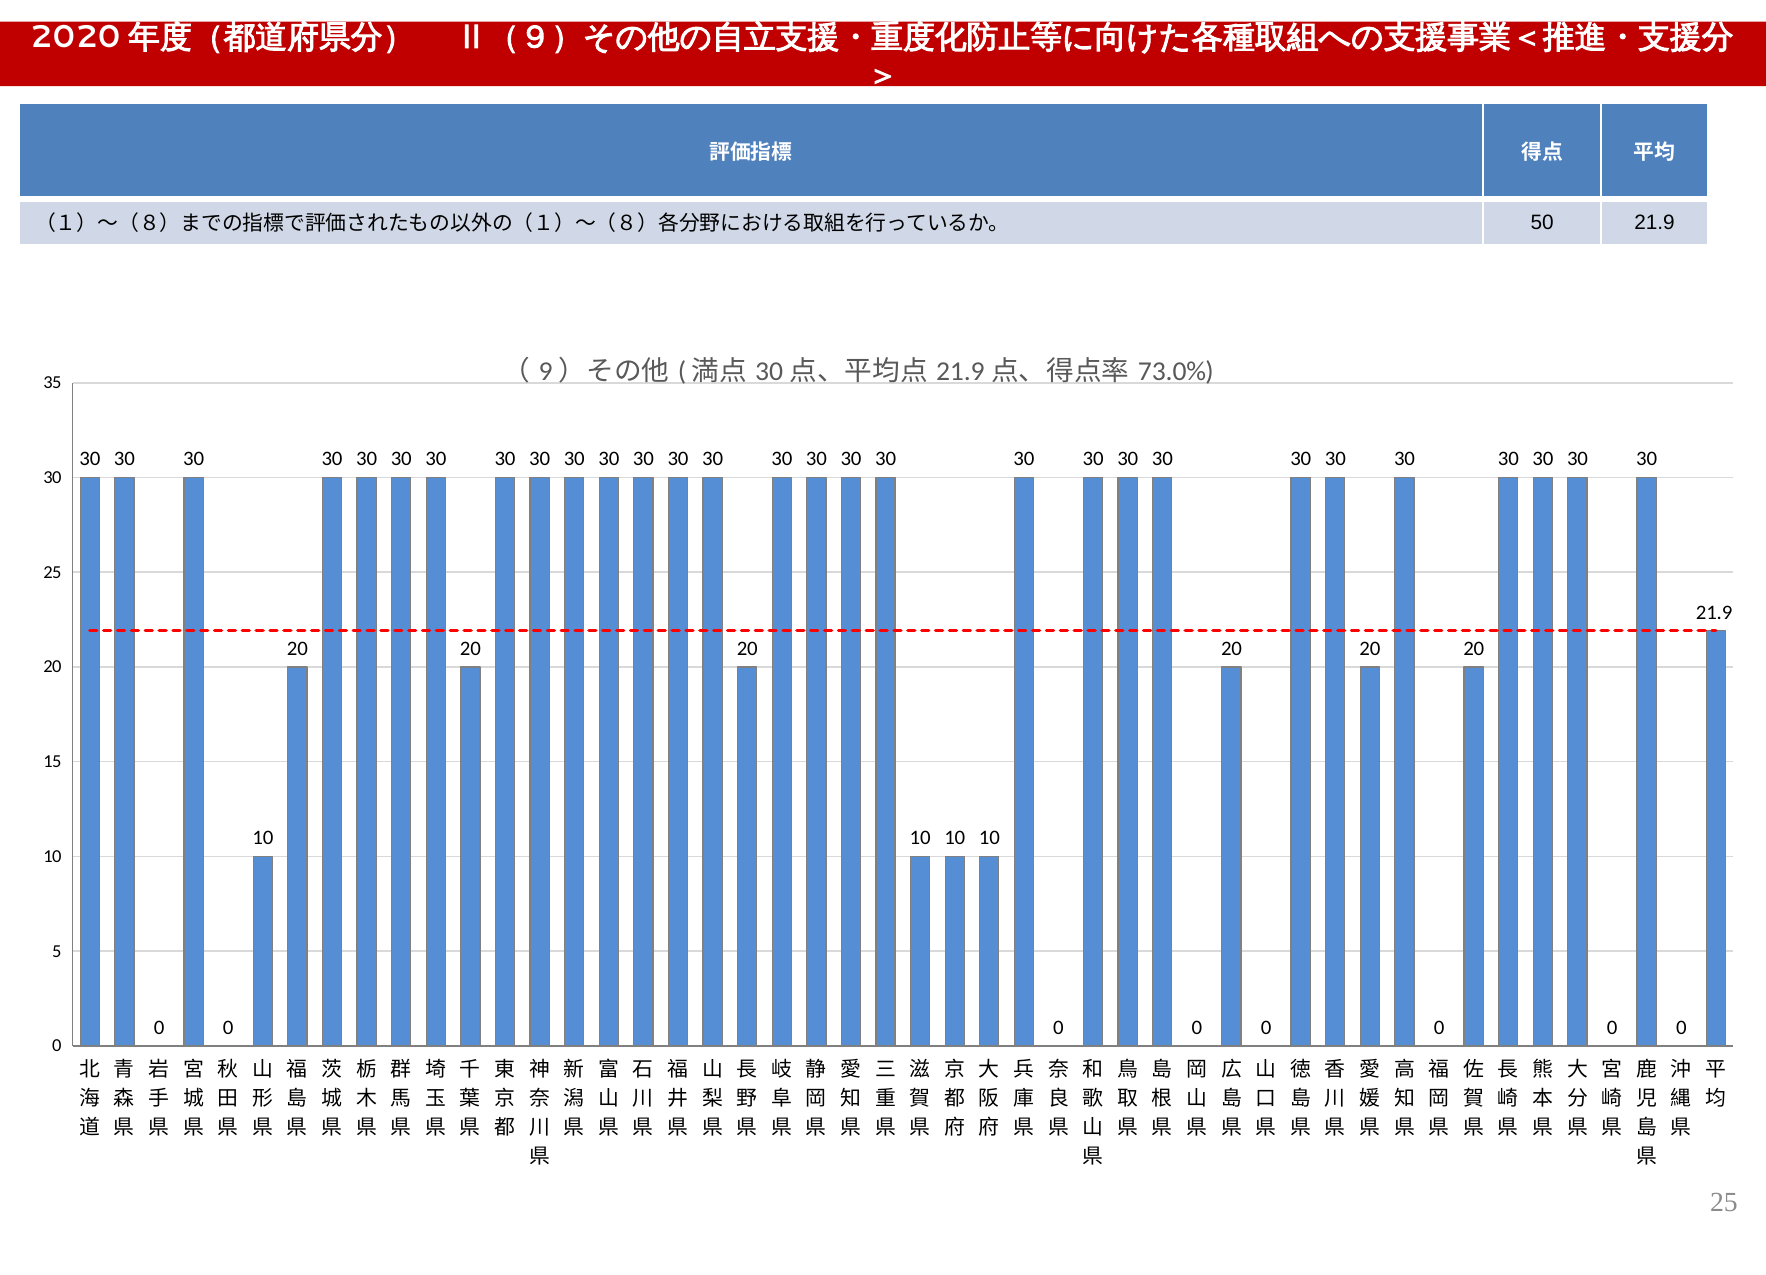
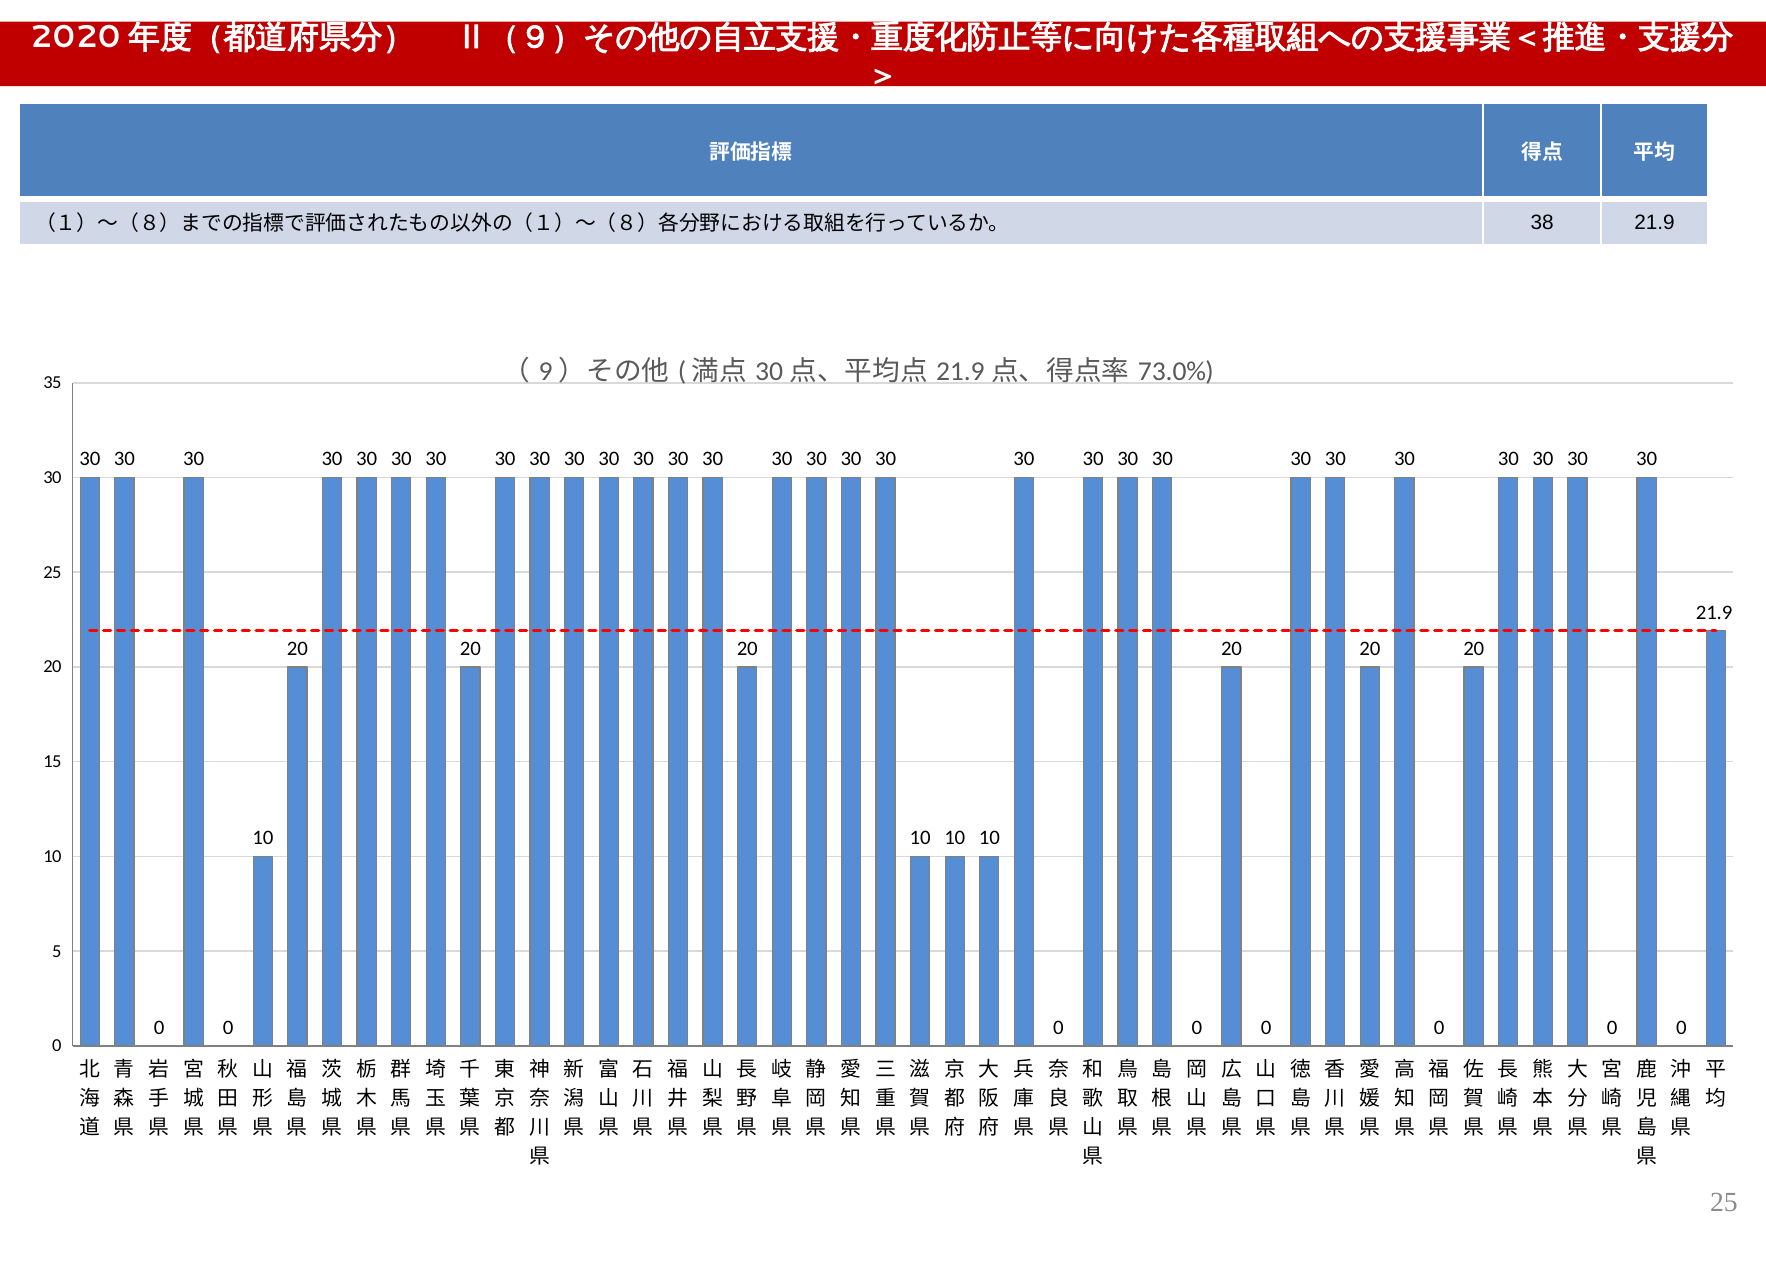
50: 50 -> 38
